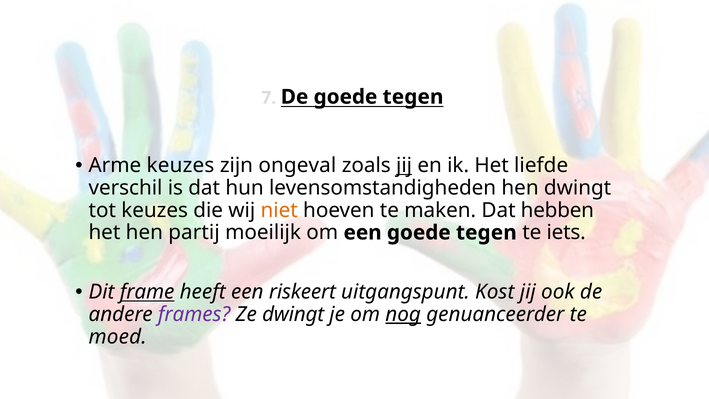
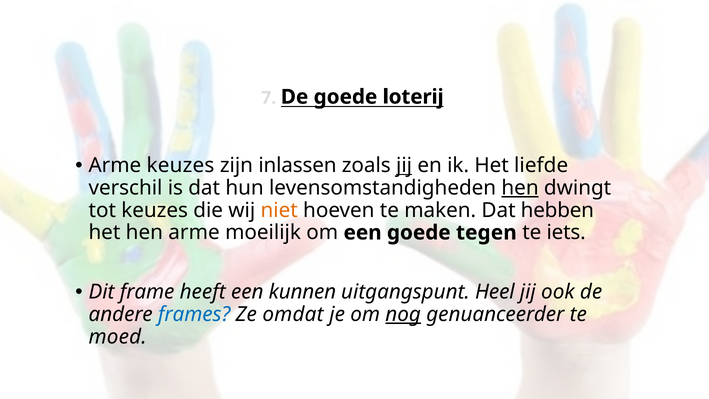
De goede tegen: tegen -> loterij
ongeval: ongeval -> inlassen
hen at (520, 188) underline: none -> present
hen partij: partij -> arme
frame underline: present -> none
riskeert: riskeert -> kunnen
Kost: Kost -> Heel
frames colour: purple -> blue
Ze dwingt: dwingt -> omdat
